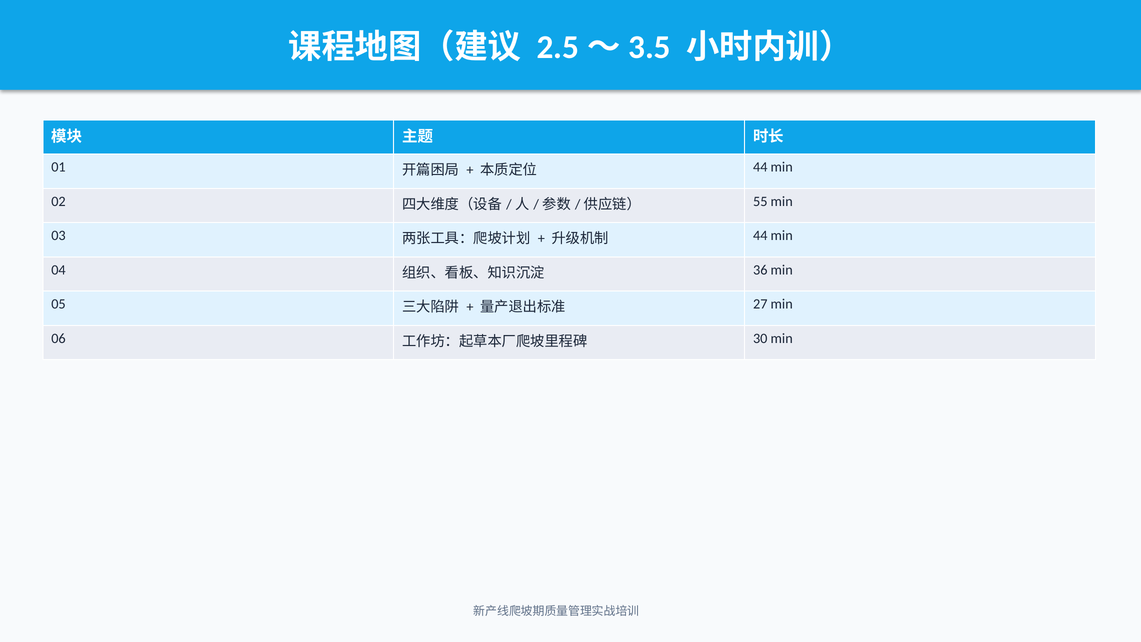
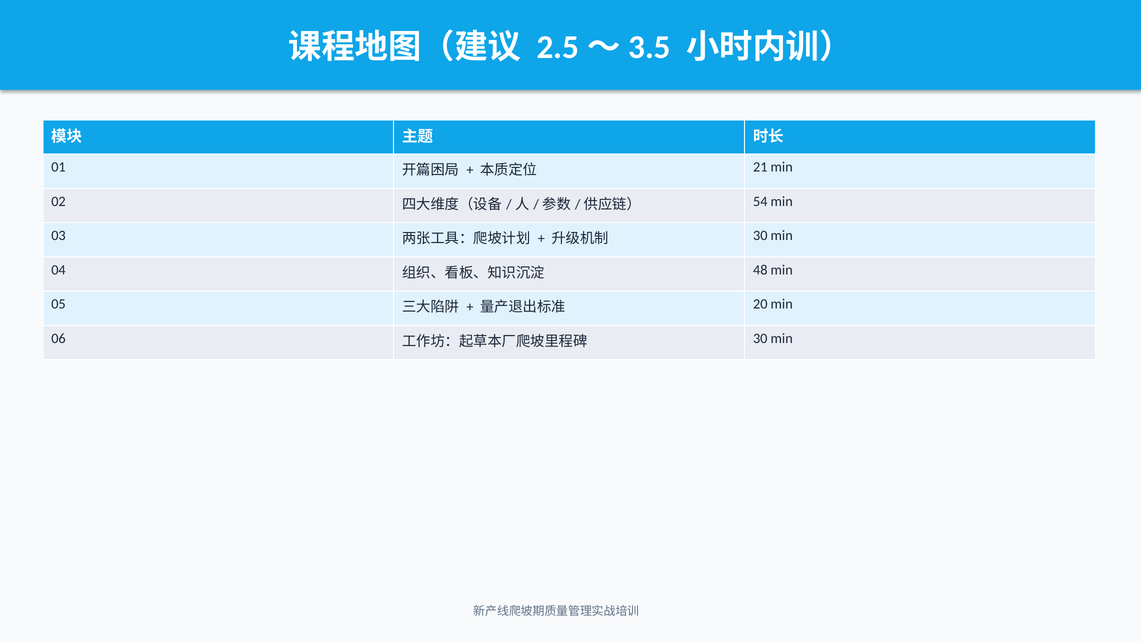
44 at (760, 167): 44 -> 21
55: 55 -> 54
44 at (760, 236): 44 -> 30
36: 36 -> 48
27: 27 -> 20
